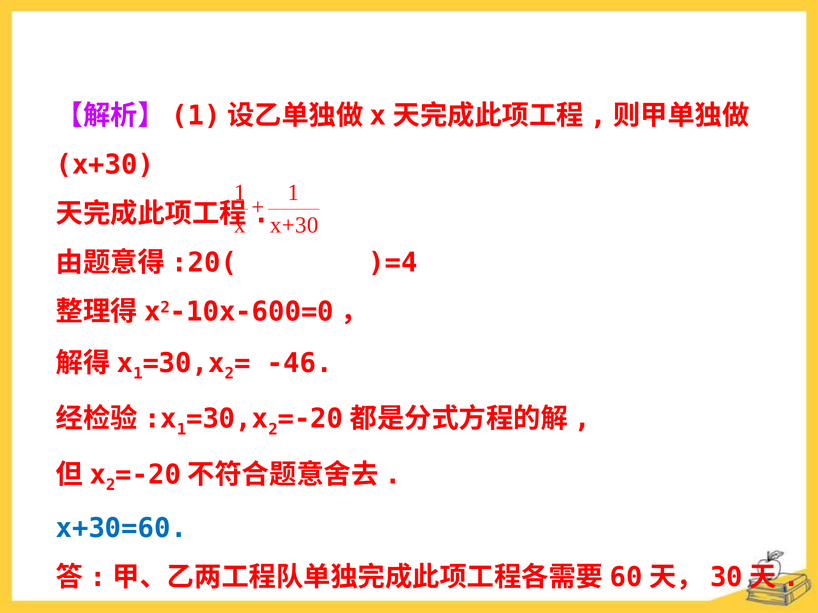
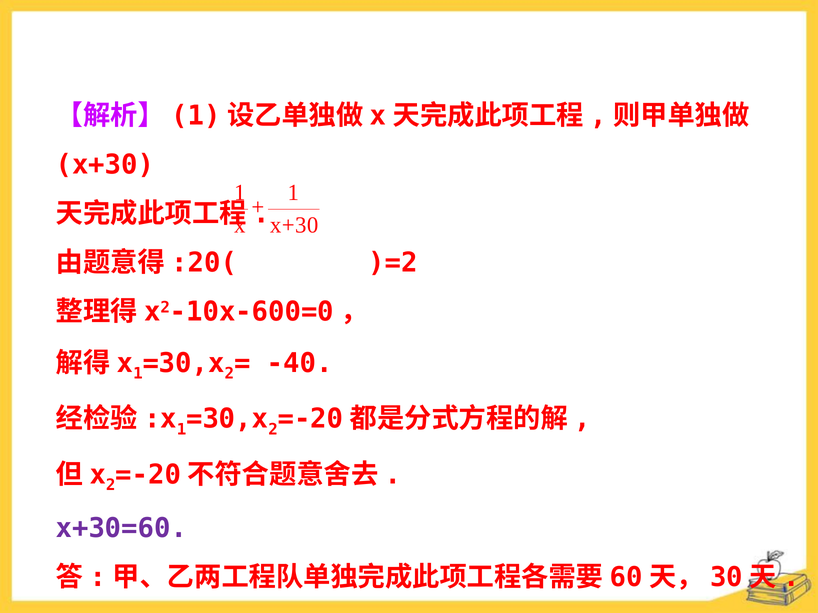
)=4: )=4 -> )=2
-46: -46 -> -40
x+30=60 colour: blue -> purple
